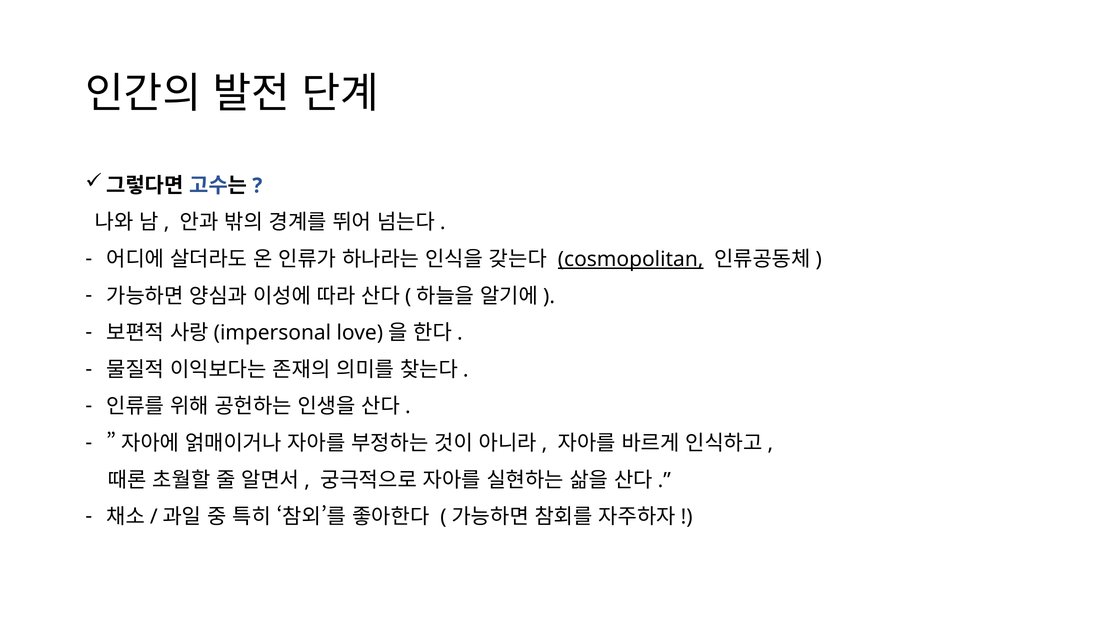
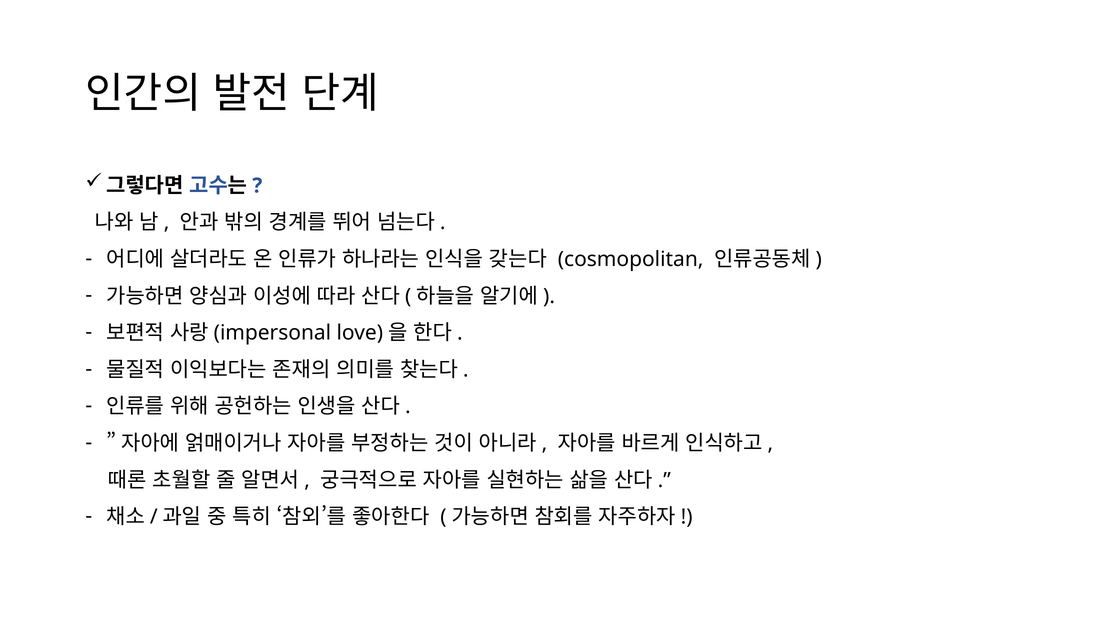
cosmopolitan underline: present -> none
